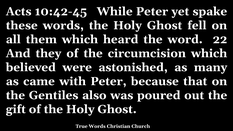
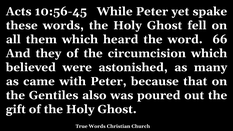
10:42-45: 10:42-45 -> 10:56-45
22: 22 -> 66
